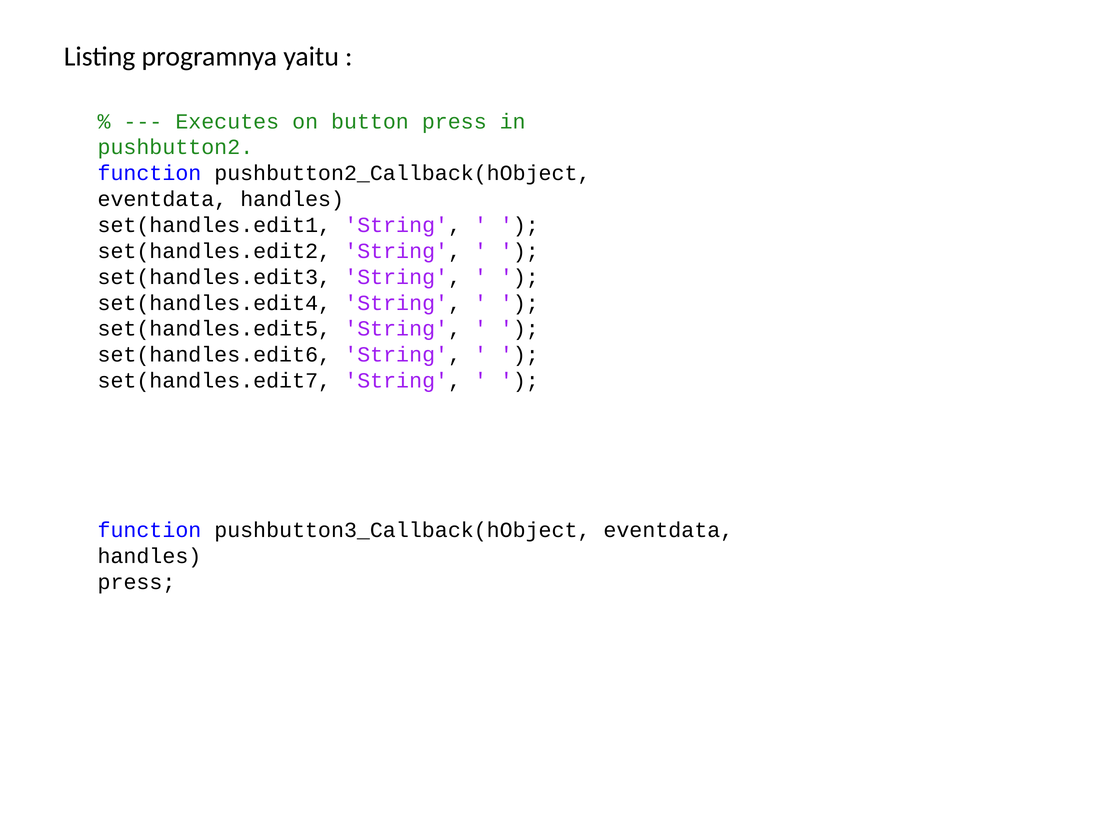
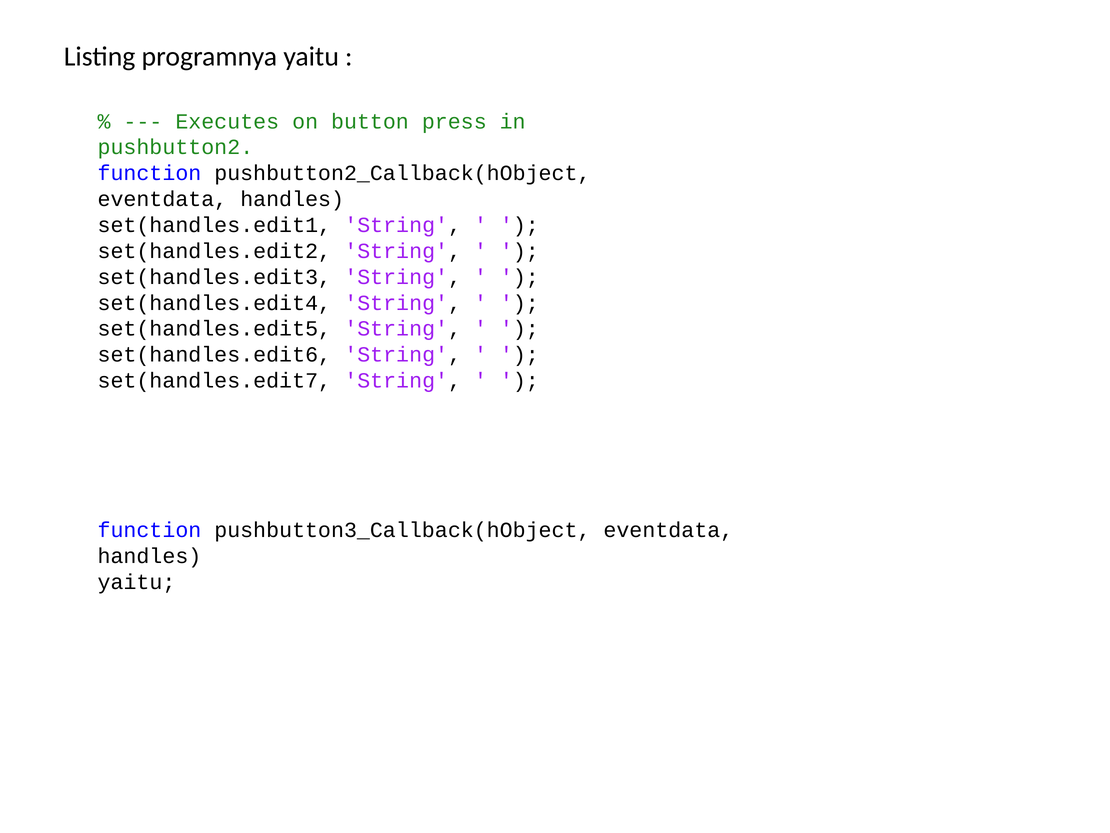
press at (136, 582): press -> yaitu
